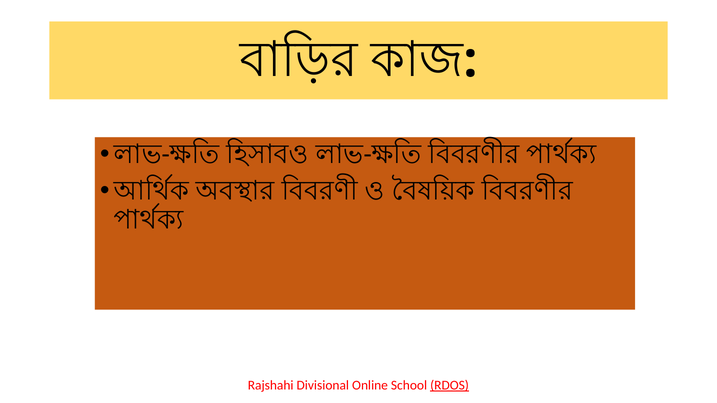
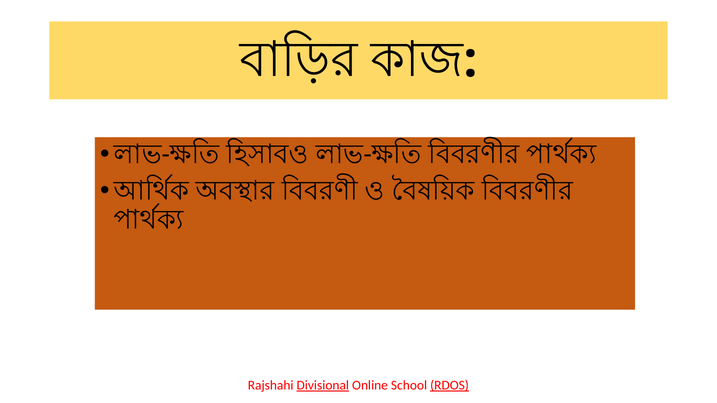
Divisional underline: none -> present
